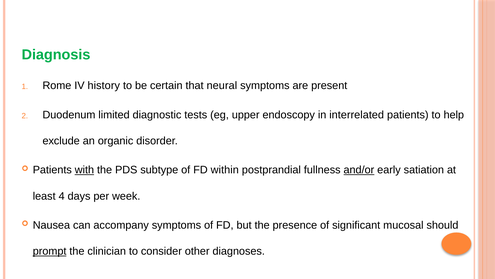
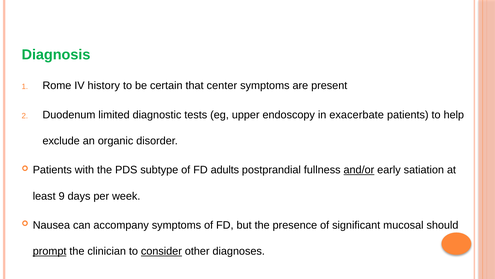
neural: neural -> center
interrelated: interrelated -> exacerbate
with underline: present -> none
within: within -> adults
4: 4 -> 9
consider underline: none -> present
